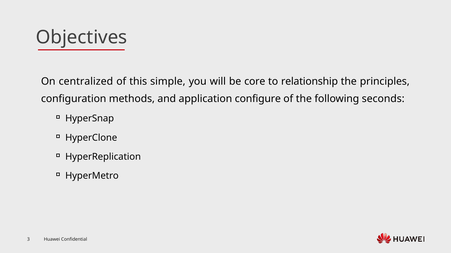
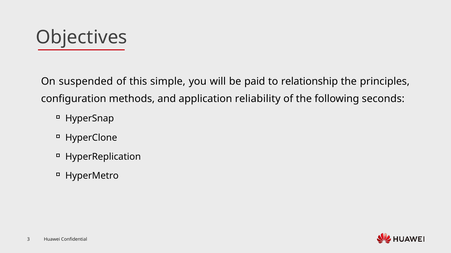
centralized: centralized -> suspended
core: core -> paid
configure: configure -> reliability
